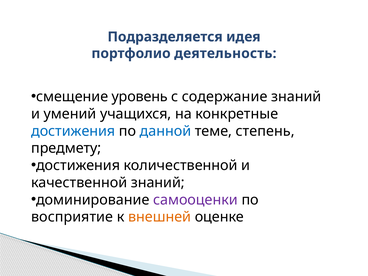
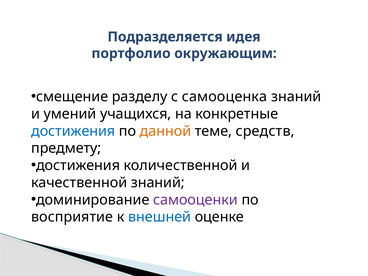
деятельность: деятельность -> окружающим
уровень: уровень -> разделу
содержание: содержание -> самооценка
данной colour: blue -> orange
степень: степень -> средств
внешней colour: orange -> blue
